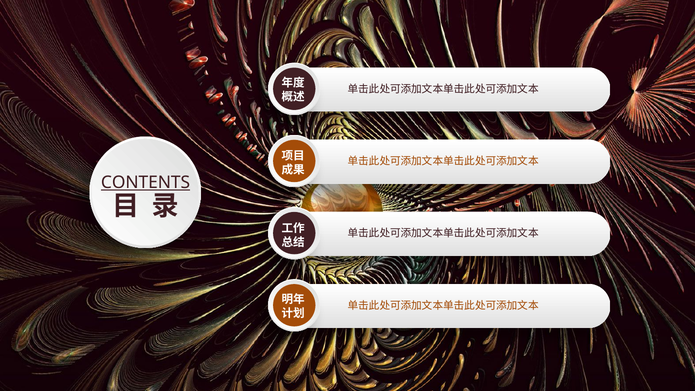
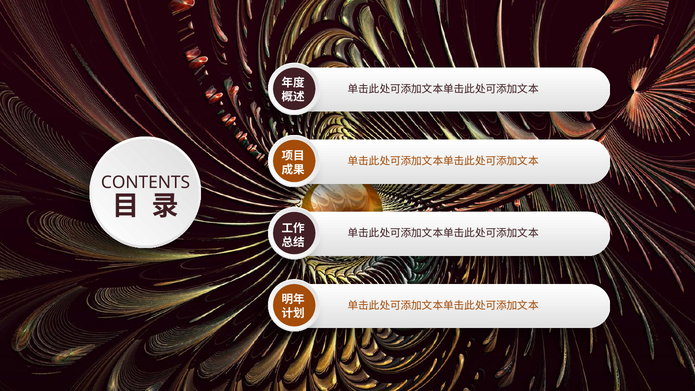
CONTENTS underline: present -> none
